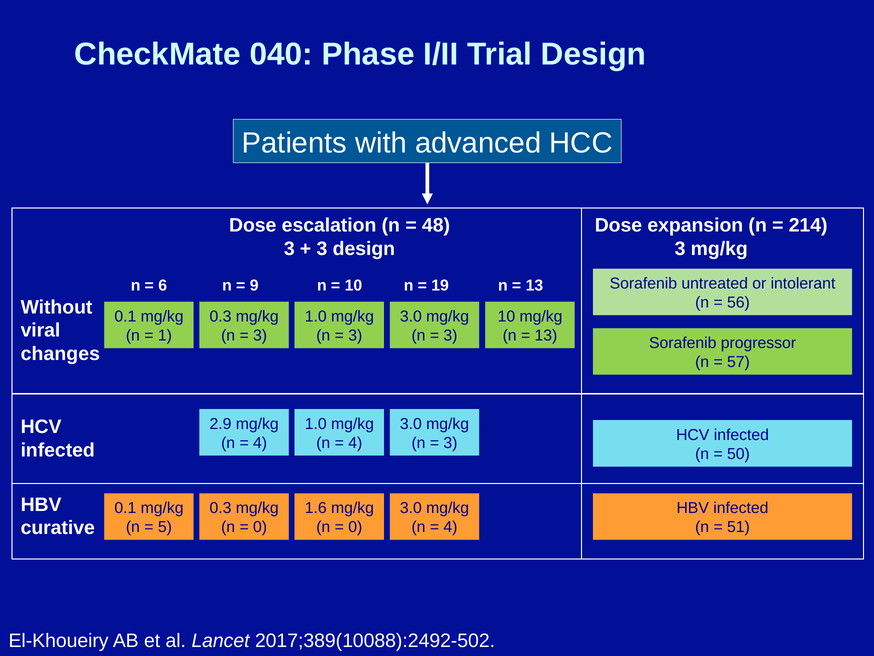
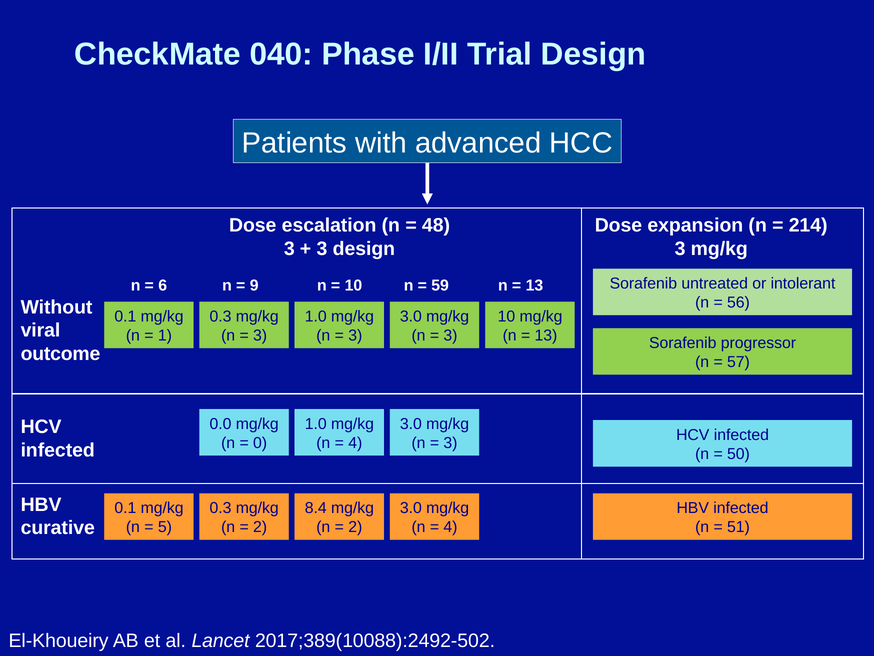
19: 19 -> 59
changes: changes -> outcome
2.9: 2.9 -> 0.0
4 at (260, 443): 4 -> 0
1.6: 1.6 -> 8.4
0 at (260, 527): 0 -> 2
0 at (355, 527): 0 -> 2
